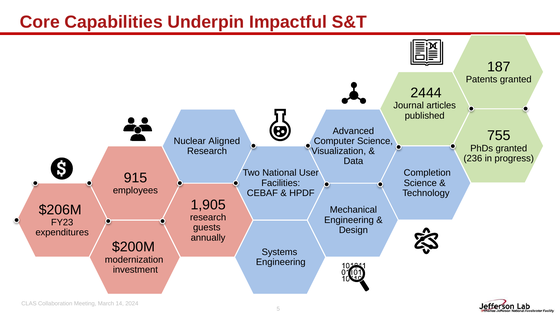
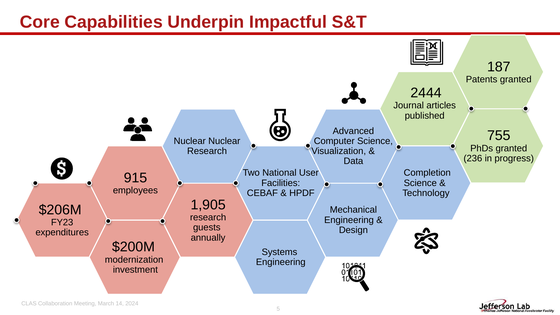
Nuclear Aligned: Aligned -> Nuclear
